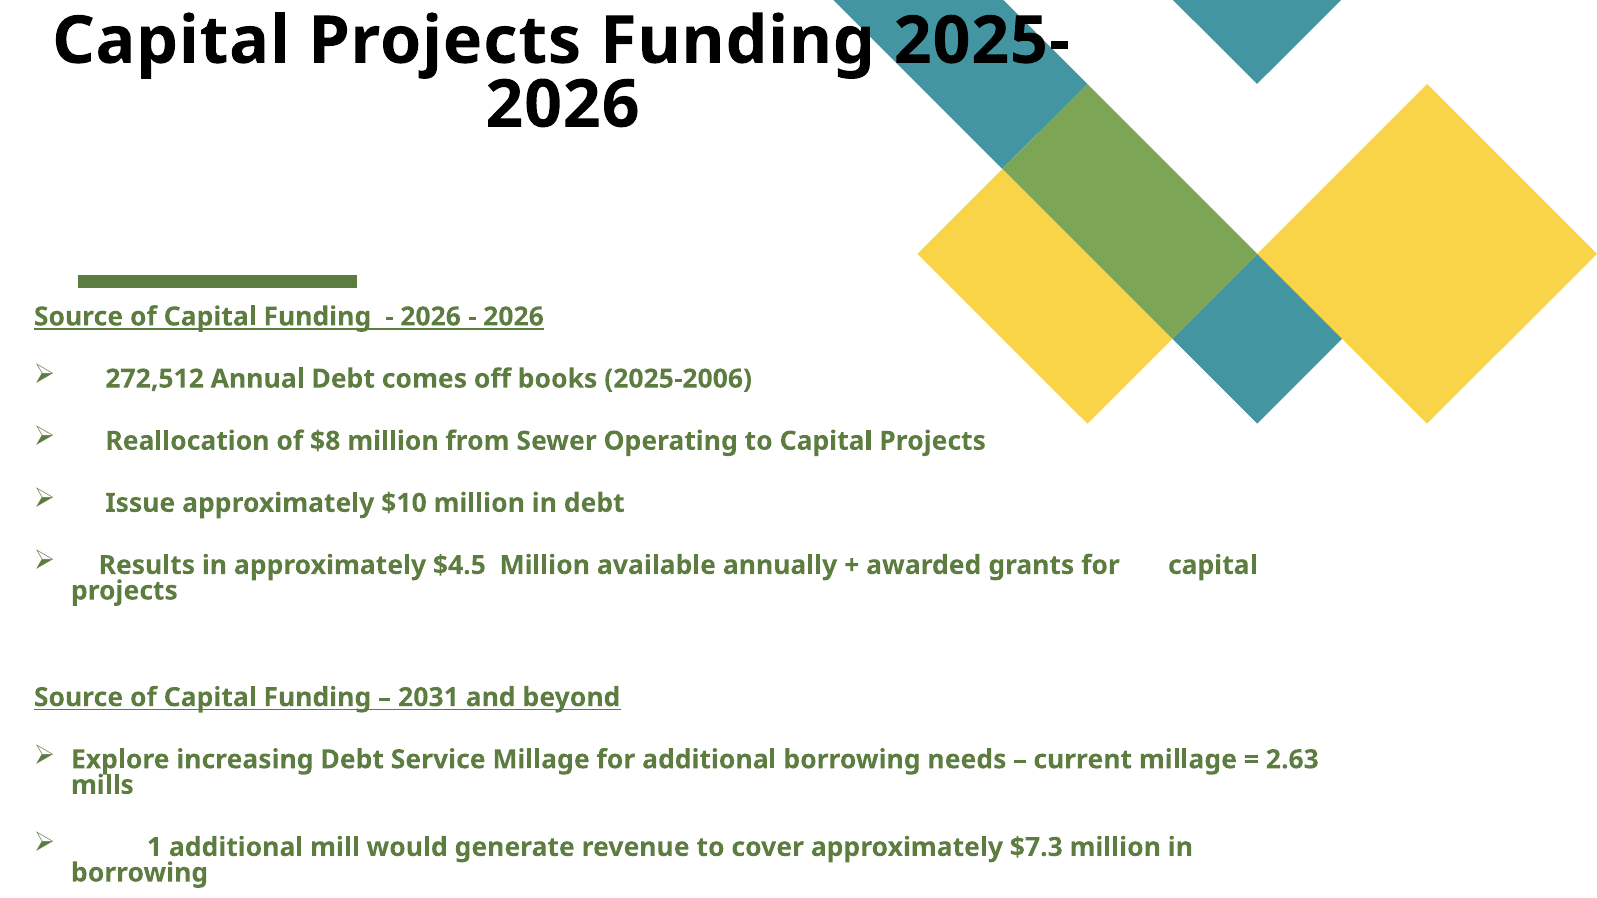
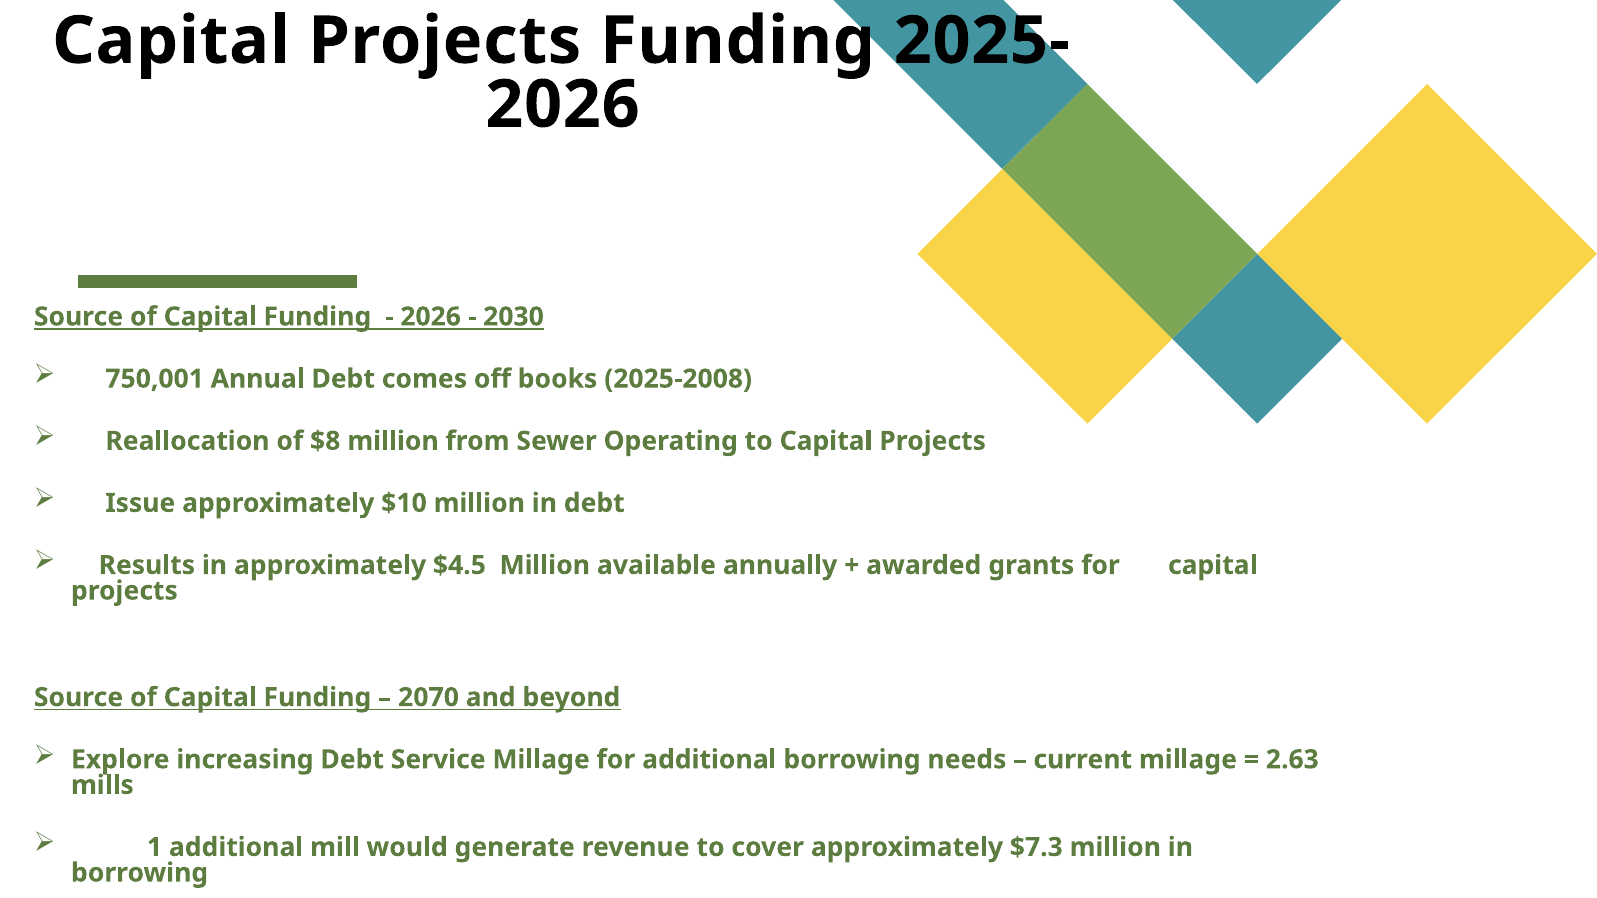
2026 at (513, 317): 2026 -> 2030
272,512: 272,512 -> 750,001
2025-2006: 2025-2006 -> 2025-2008
2031: 2031 -> 2070
